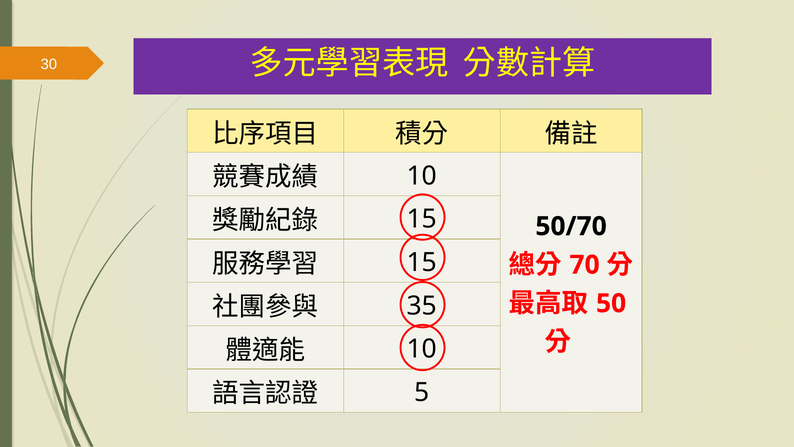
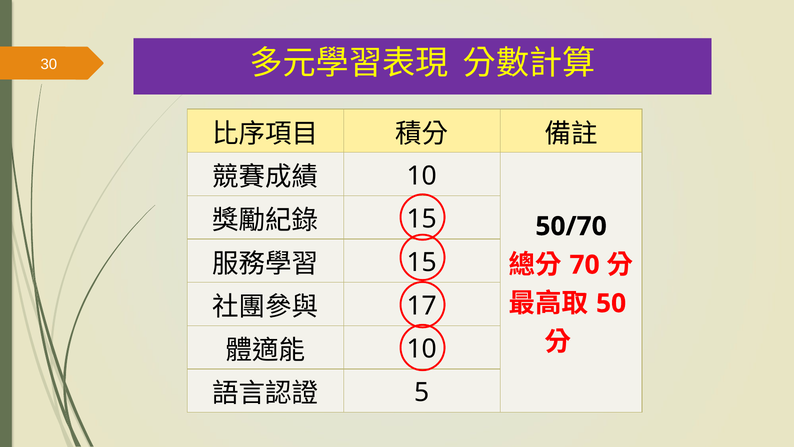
35: 35 -> 17
